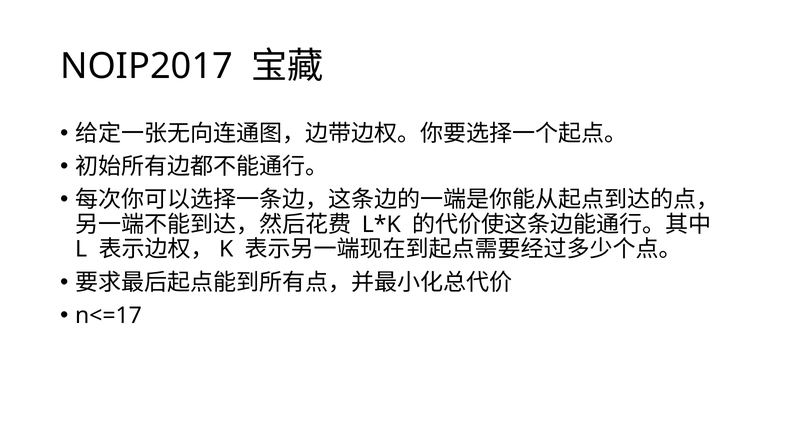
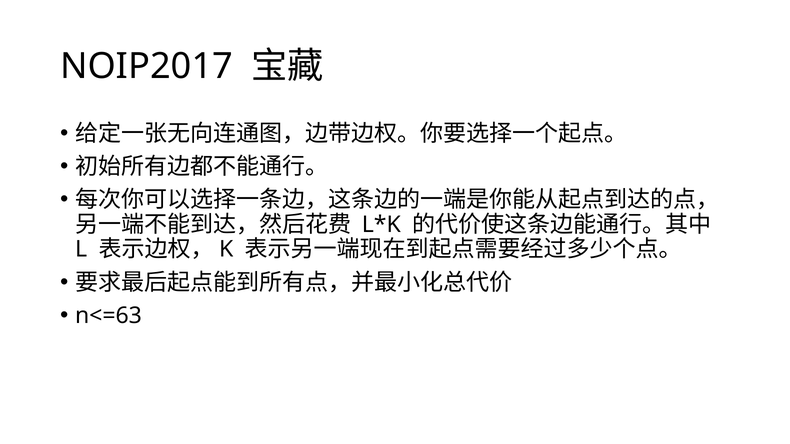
n<=17: n<=17 -> n<=63
